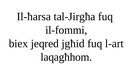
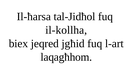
tal-Jirgħa: tal-Jirgħa -> tal-Jidħol
il-fommi: il-fommi -> il-kollha
